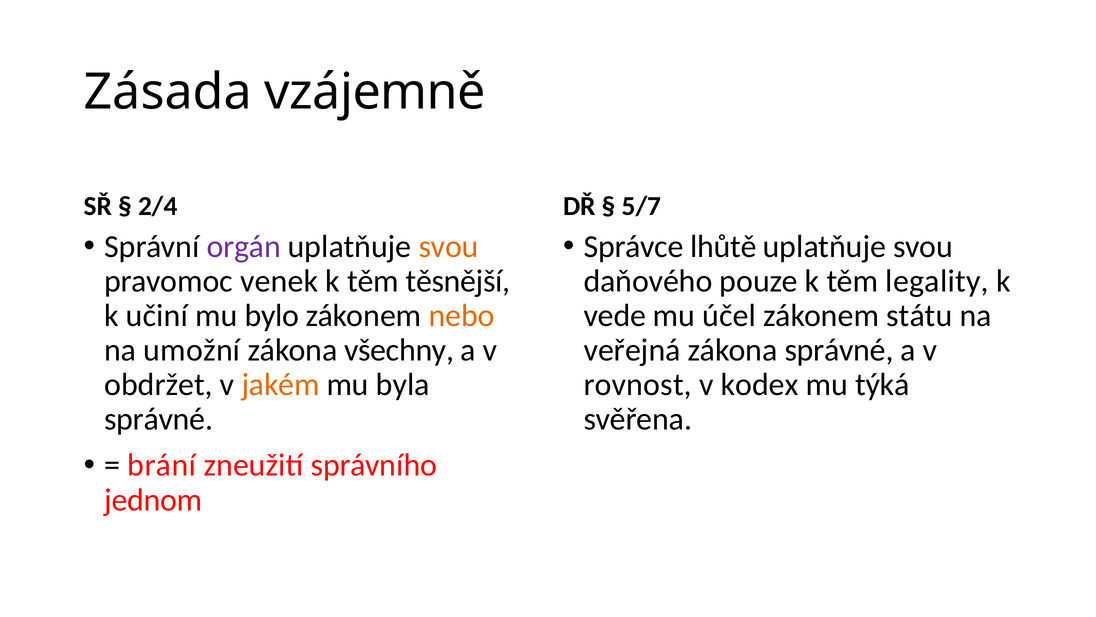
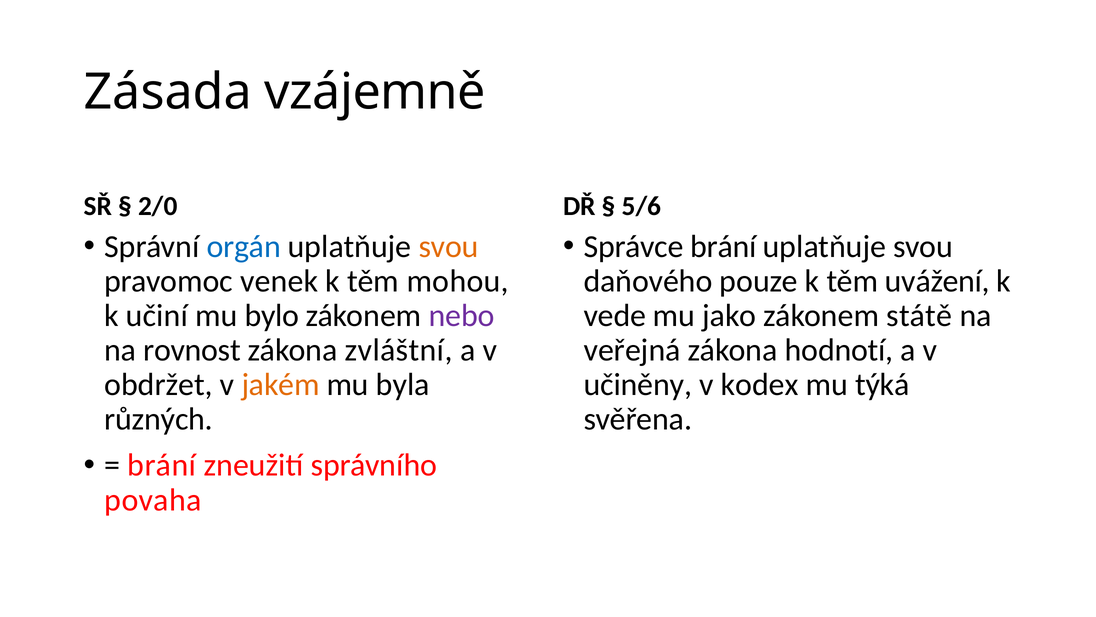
2/4: 2/4 -> 2/0
5/7: 5/7 -> 5/6
orgán colour: purple -> blue
Správce lhůtě: lhůtě -> brání
těsnější: těsnější -> mohou
legality: legality -> uvážení
nebo colour: orange -> purple
účel: účel -> jako
státu: státu -> státě
umožní: umožní -> rovnost
všechny: všechny -> zvláštní
zákona správné: správné -> hodnotí
rovnost: rovnost -> učiněny
správné at (159, 419): správné -> různých
jednom: jednom -> povaha
